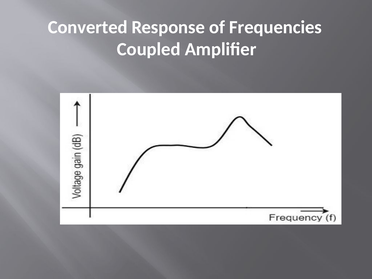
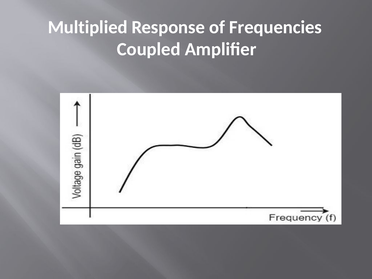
Converted: Converted -> Multiplied
